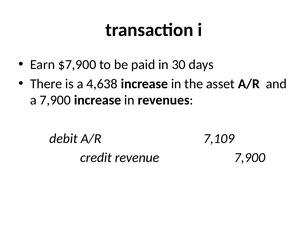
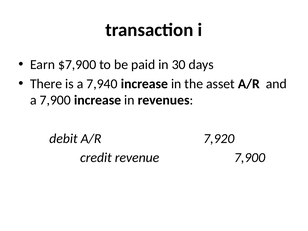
4,638: 4,638 -> 7,940
7,109: 7,109 -> 7,920
